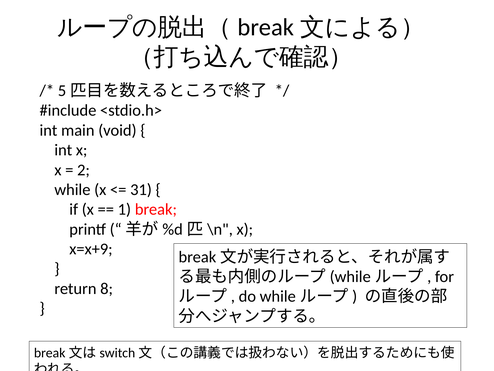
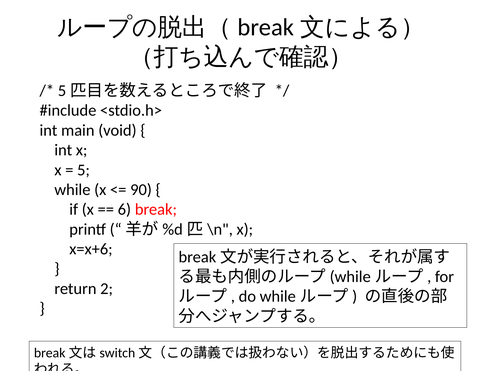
2: 2 -> 5
31: 31 -> 90
1: 1 -> 6
x=x+9: x=x+9 -> x=x+6
8: 8 -> 2
